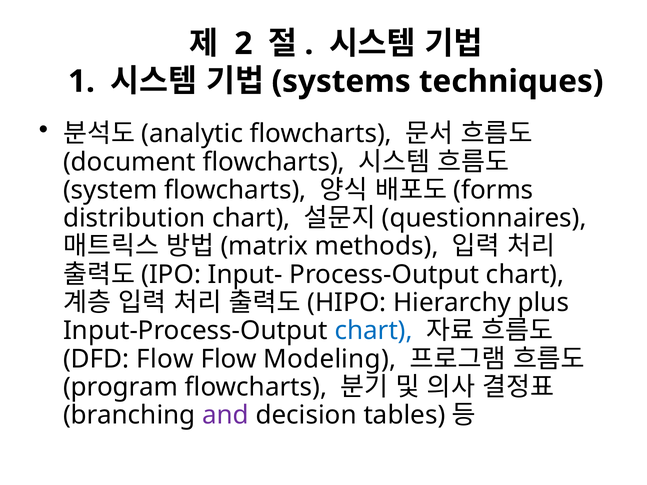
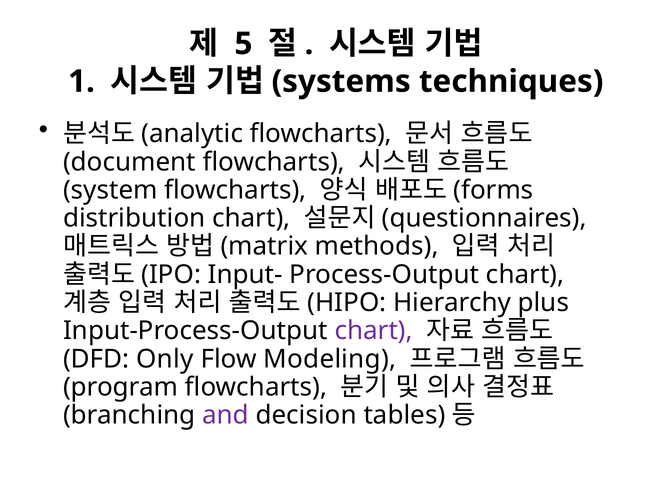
2: 2 -> 5
chart at (374, 331) colour: blue -> purple
Flow at (165, 359): Flow -> Only
